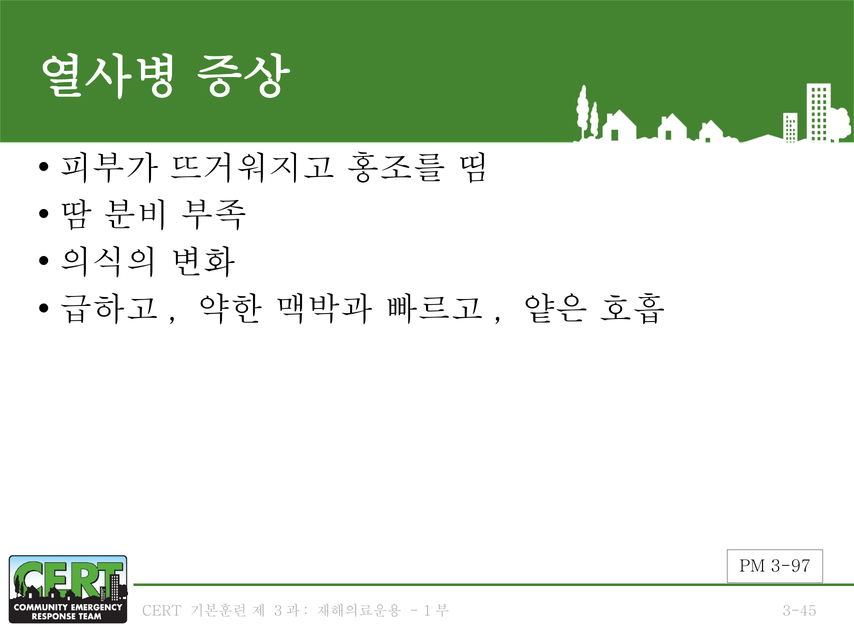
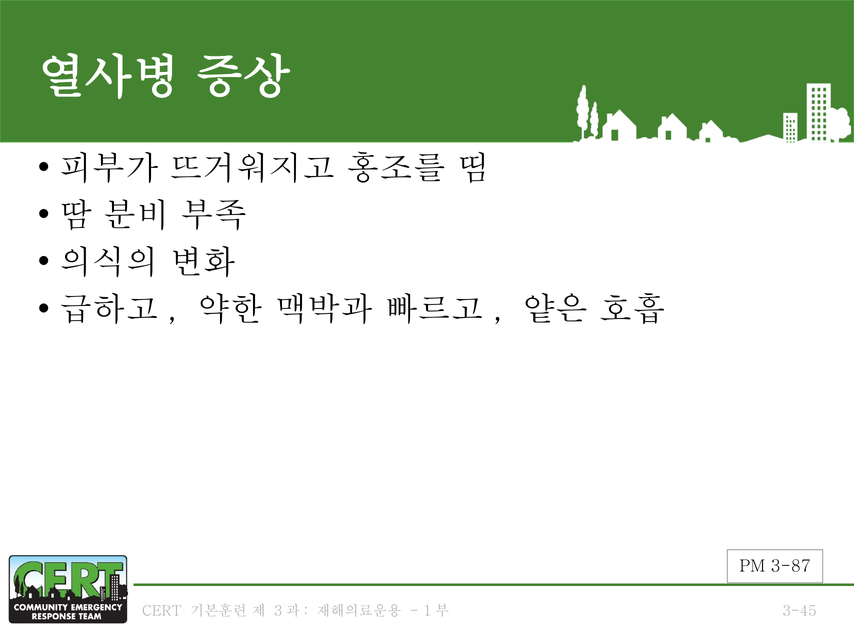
3-97: 3-97 -> 3-87
